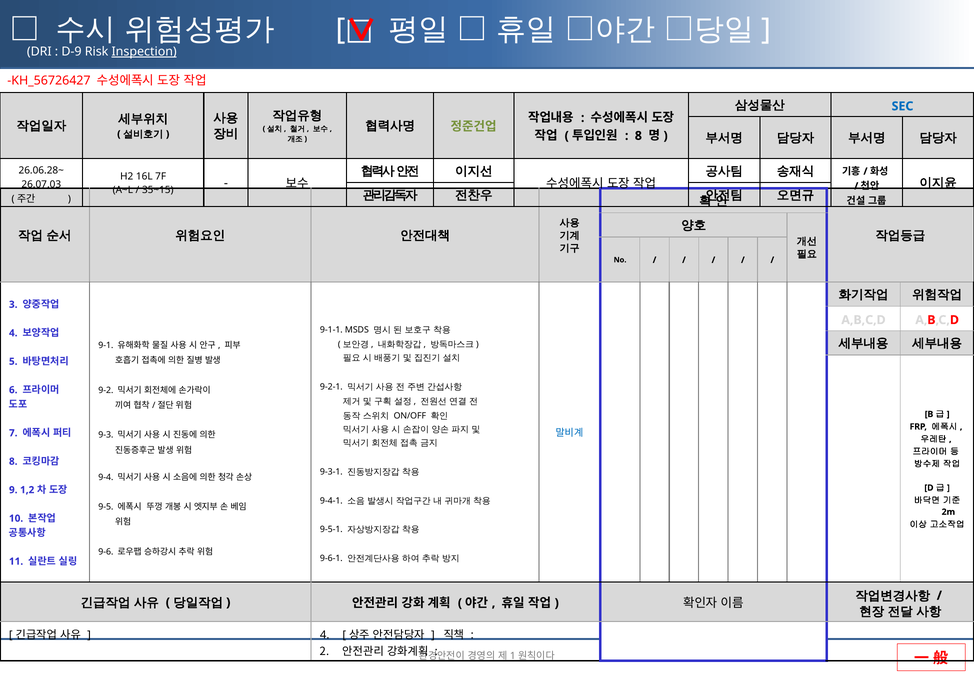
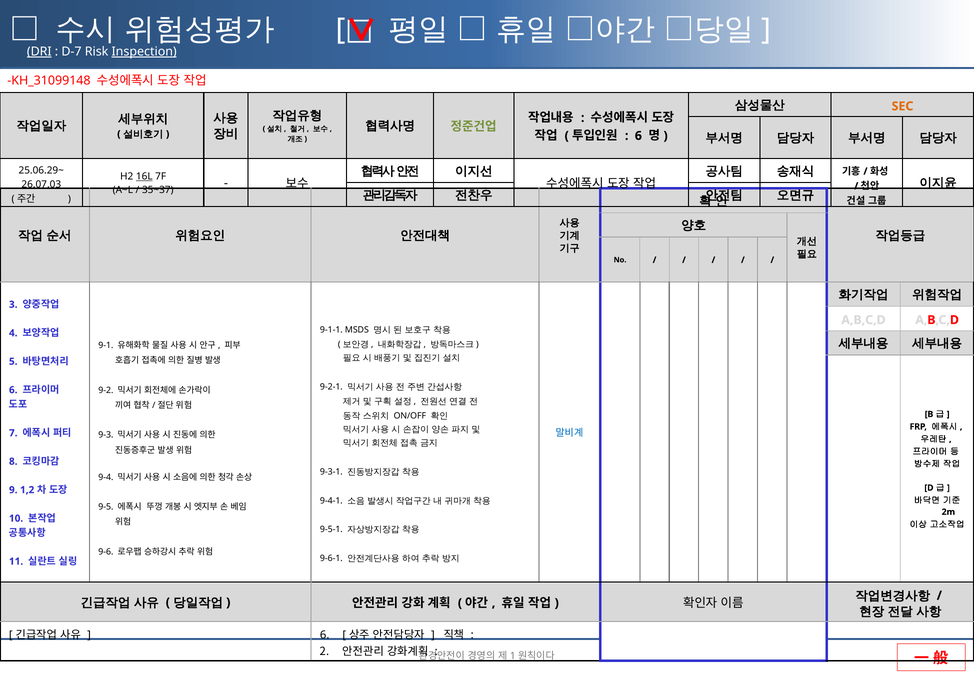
DRI underline: none -> present
D-9: D-9 -> D-7
KH_56726427: KH_56726427 -> KH_31099148
SEC colour: blue -> orange
8 at (638, 136): 8 -> 6
26.06.28~: 26.06.28~ -> 25.06.29~
16L underline: none -> present
35~15: 35~15 -> 35~37
4 at (325, 636): 4 -> 6
